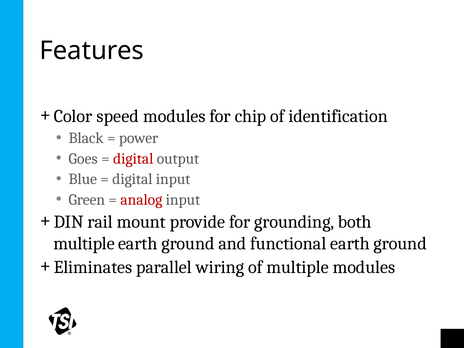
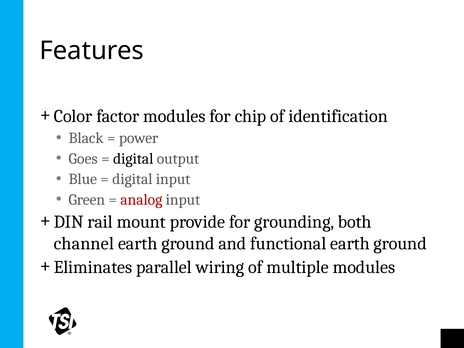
speed: speed -> factor
digital at (133, 159) colour: red -> black
multiple at (84, 244): multiple -> channel
